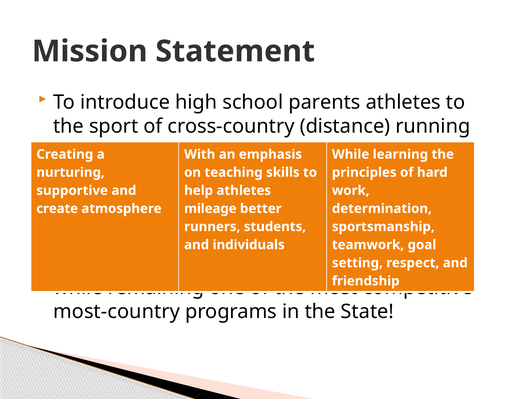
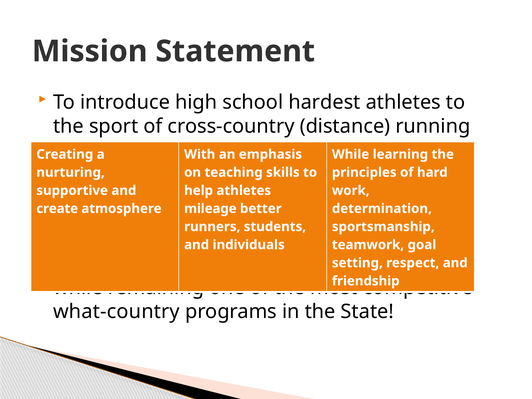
parents: parents -> hardest
most-country: most-country -> what-country
